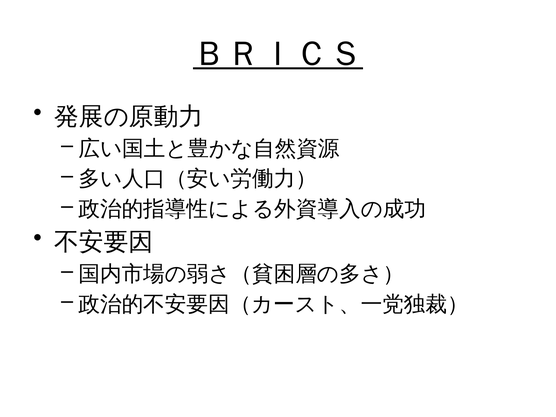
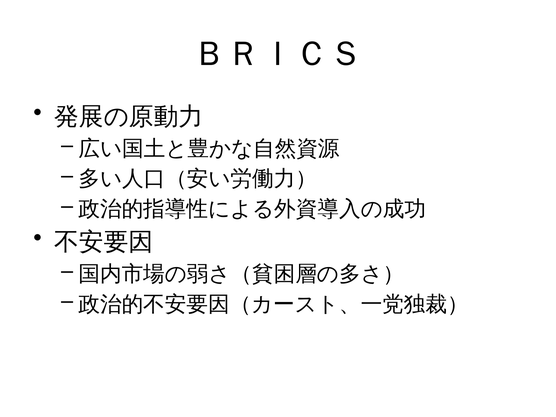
ＢＲＩＣＳ underline: present -> none
